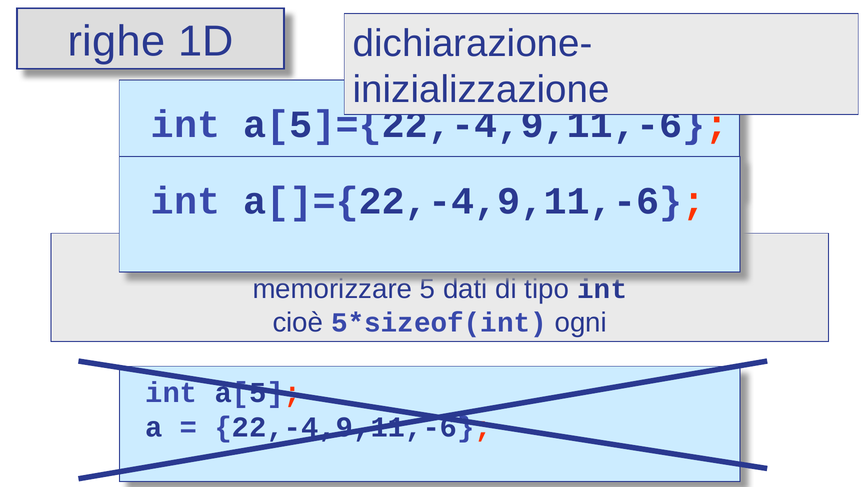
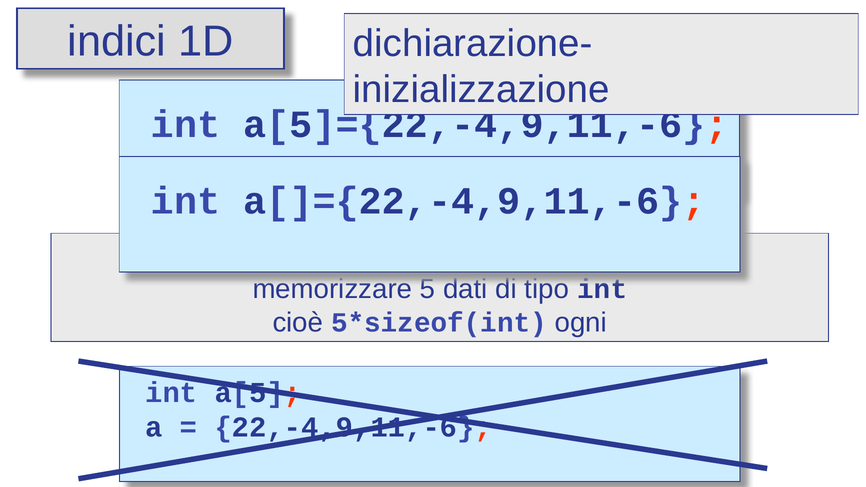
righe: righe -> indici
